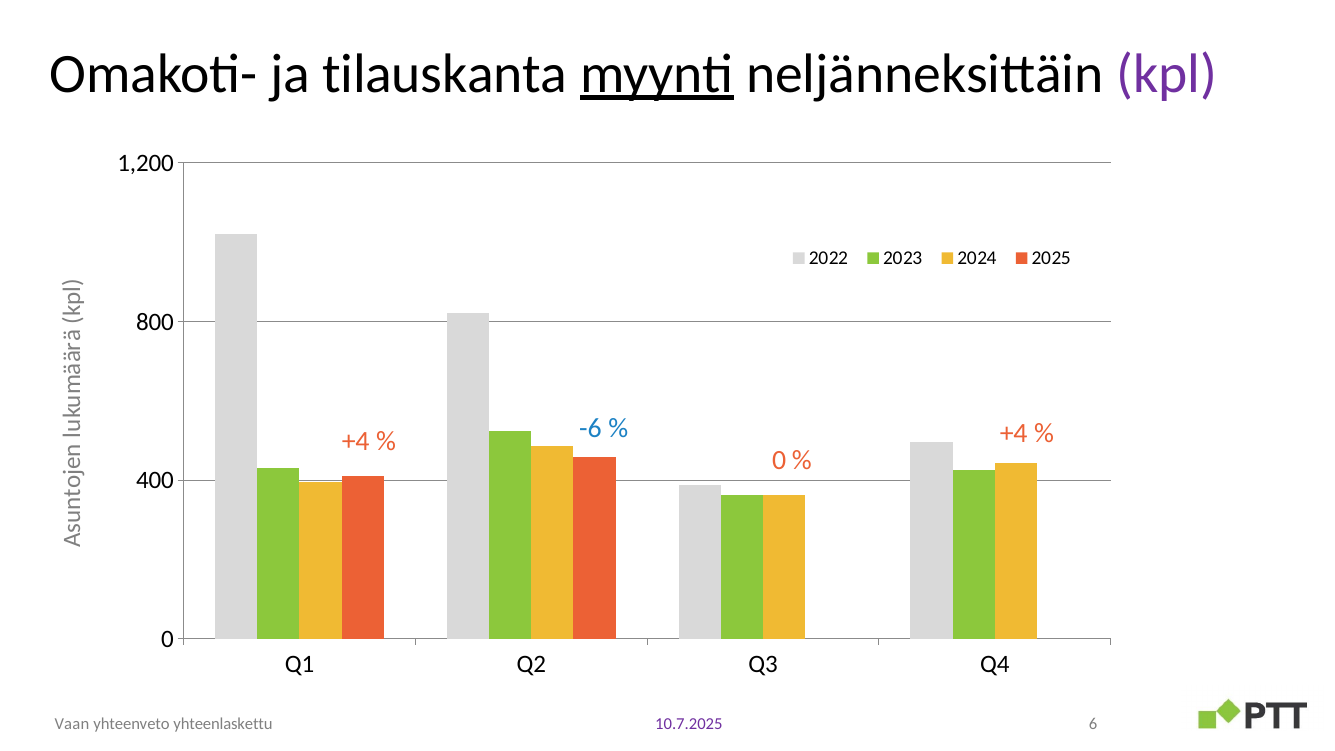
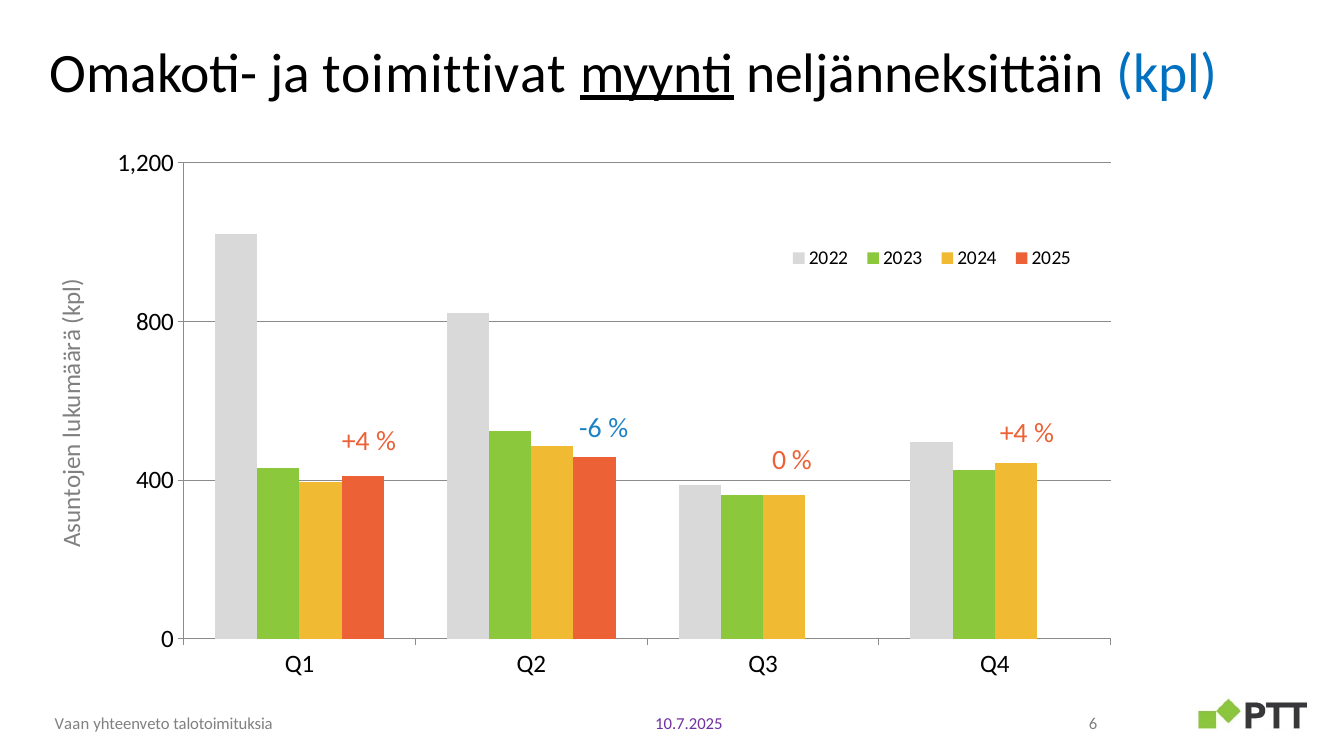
tilauskanta: tilauskanta -> toimittivat
kpl colour: purple -> blue
yhteenlaskettu: yhteenlaskettu -> talotoimituksia
